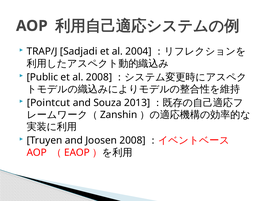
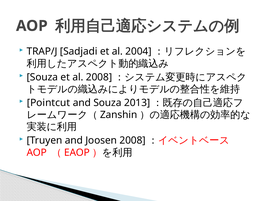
Public at (42, 77): Public -> Souza
